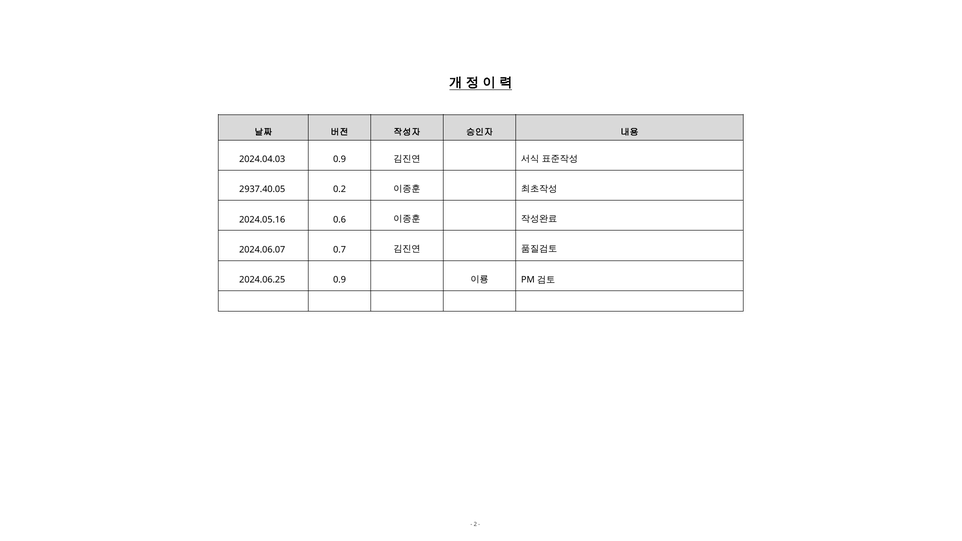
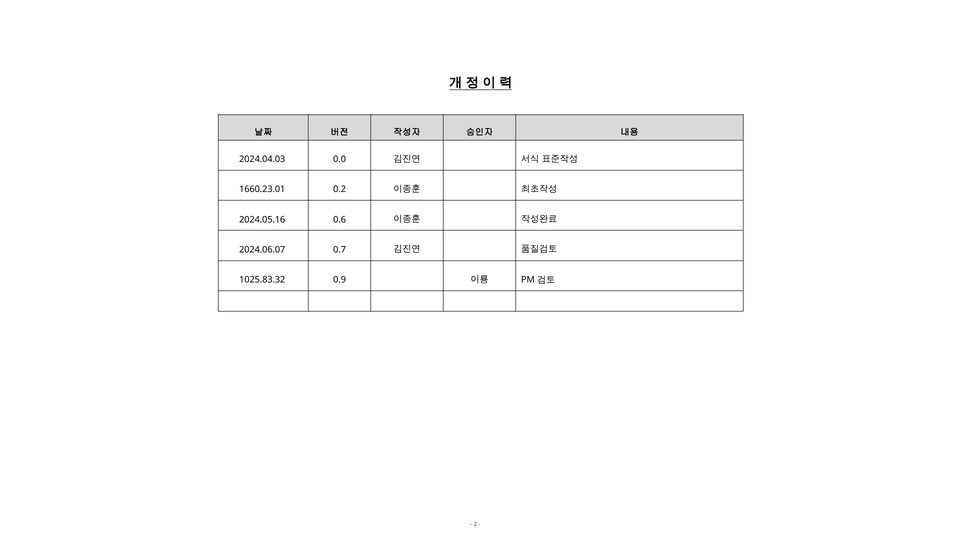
2024.04.03 0.9: 0.9 -> 0.0
2937.40.05: 2937.40.05 -> 1660.23.01
2024.06.25: 2024.06.25 -> 1025.83.32
